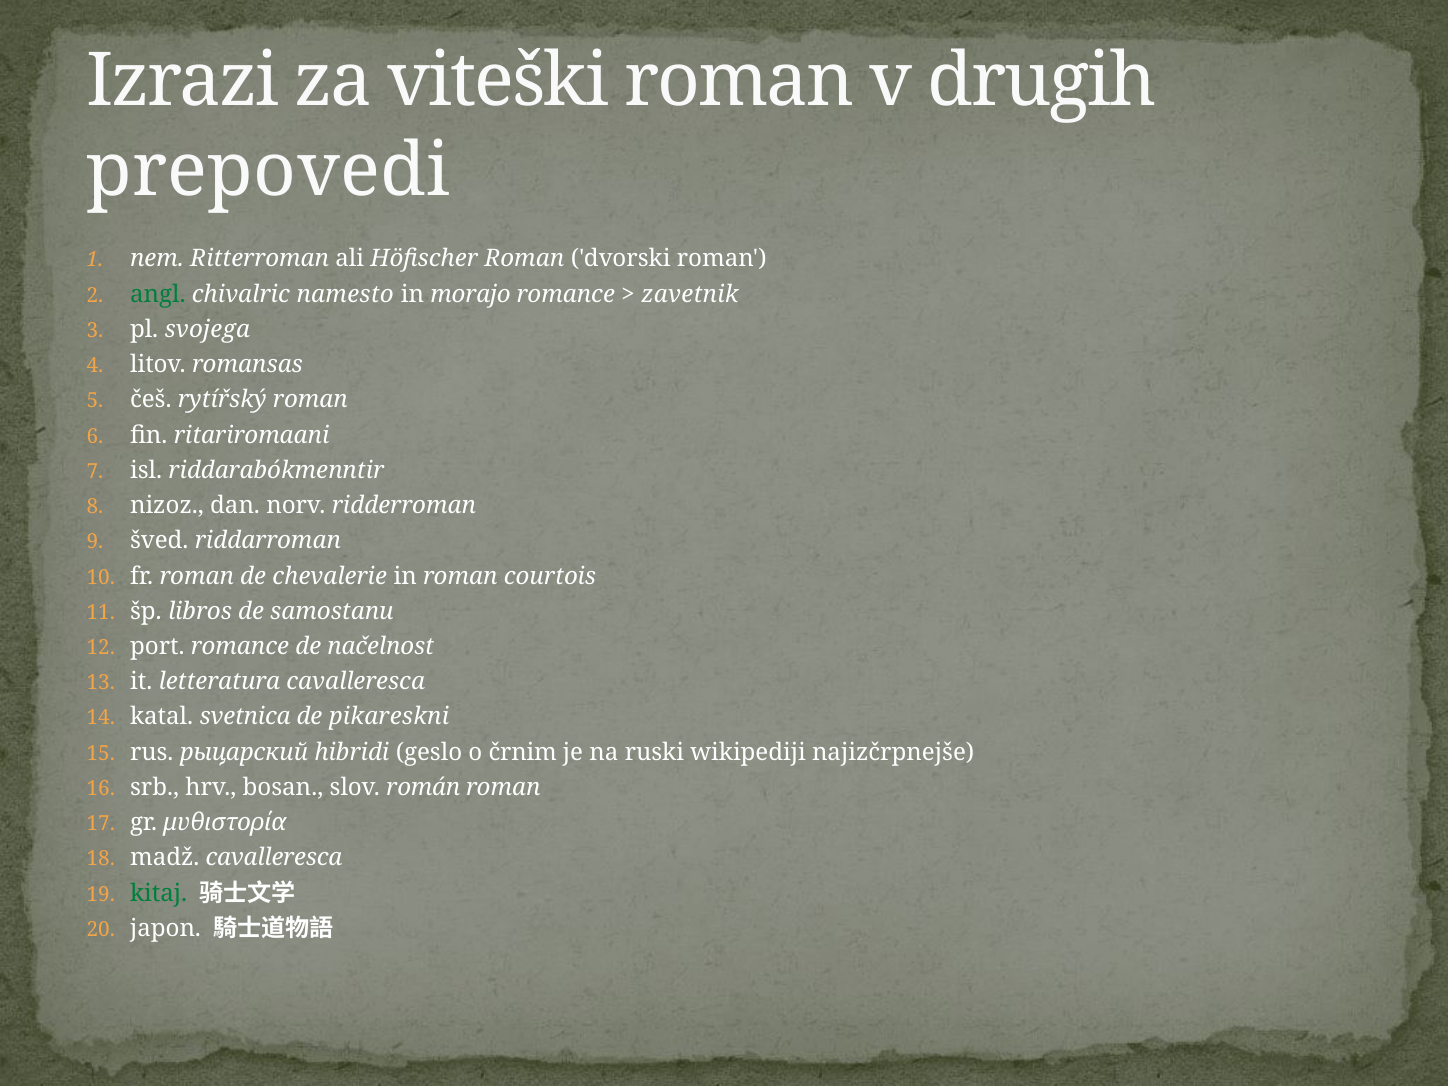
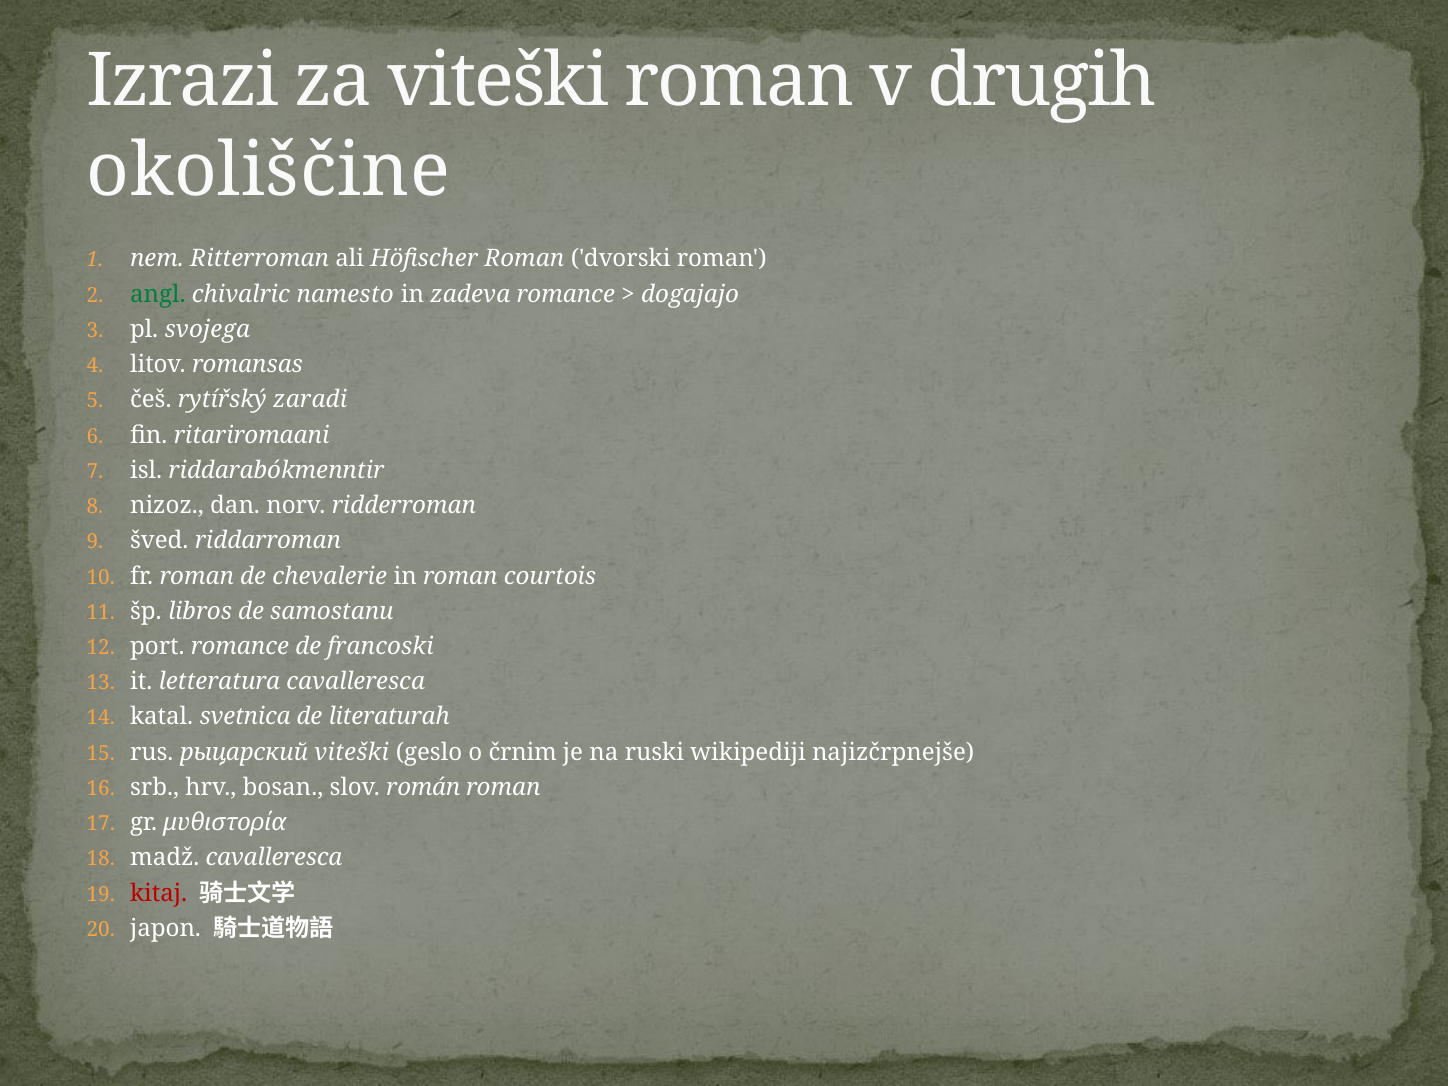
prepovedi: prepovedi -> okoliščine
morajo: morajo -> zadeva
zavetnik: zavetnik -> dogajajo
rytířský roman: roman -> zaradi
načelnost: načelnost -> francoski
pikareskni: pikareskni -> literaturah
рыцарский hibridi: hibridi -> viteški
kitaj colour: green -> red
